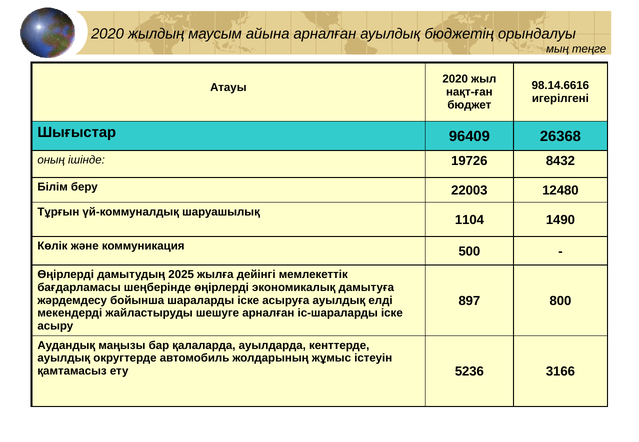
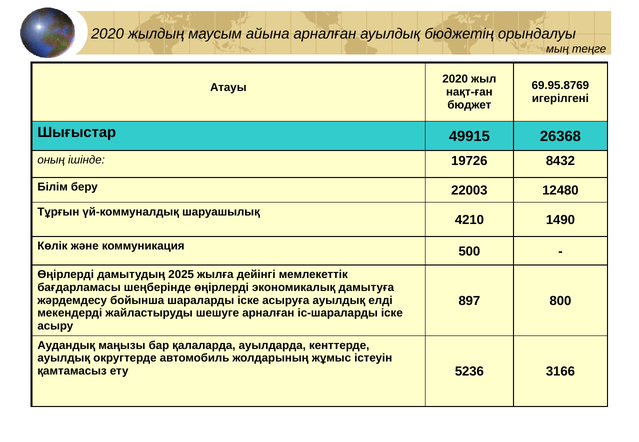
98.14.6616: 98.14.6616 -> 69.95.8769
96409: 96409 -> 49915
1104: 1104 -> 4210
